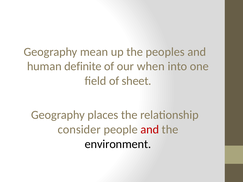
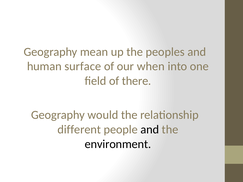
definite: definite -> surface
sheet: sheet -> there
places: places -> would
consider: consider -> different
and at (150, 130) colour: red -> black
